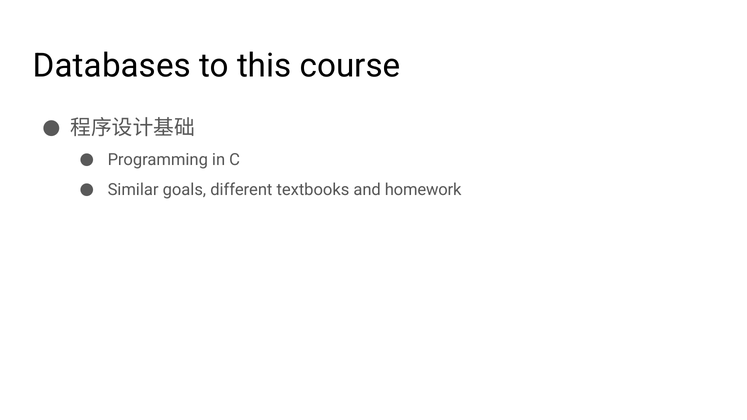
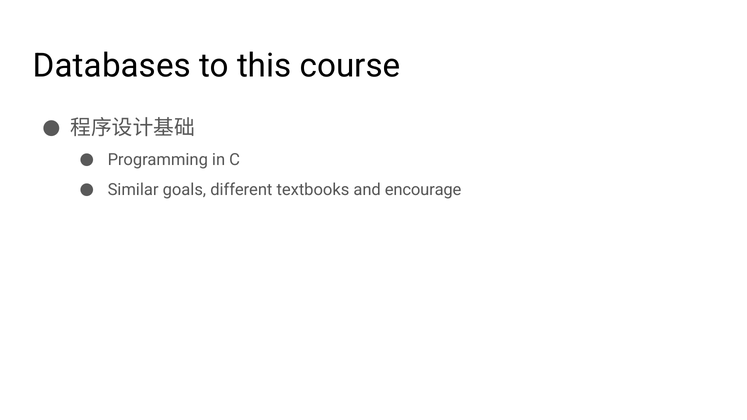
homework: homework -> encourage
